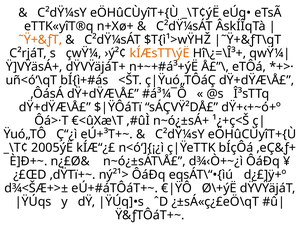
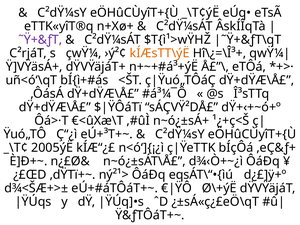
˜Ÿ+&ƒT colour: orange -> purple
